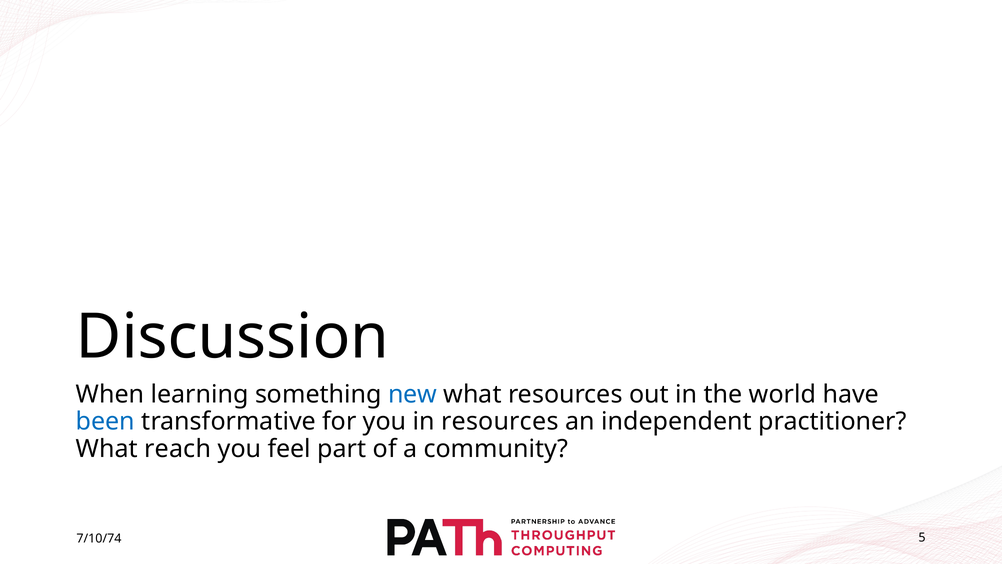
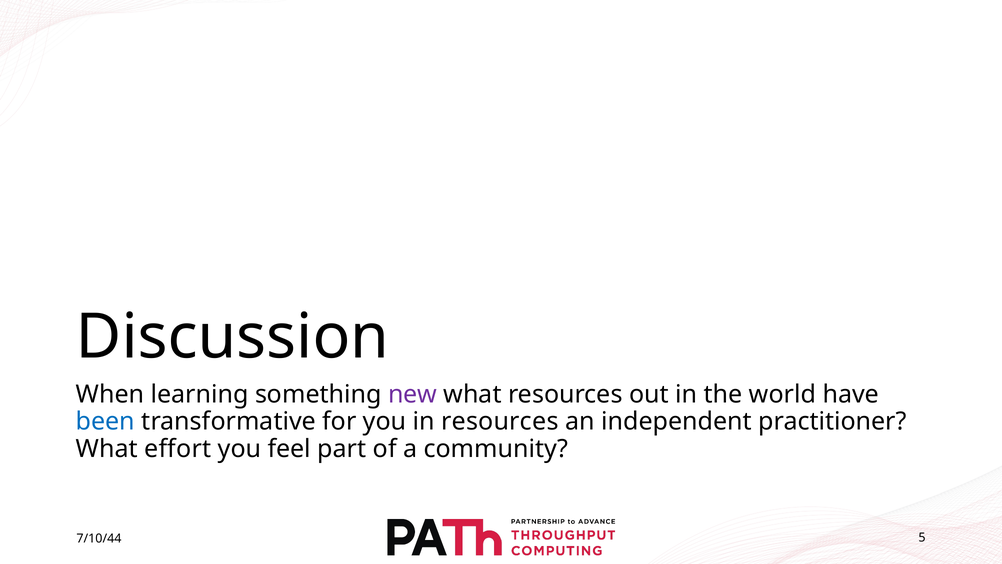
new colour: blue -> purple
reach: reach -> effort
7/10/74: 7/10/74 -> 7/10/44
